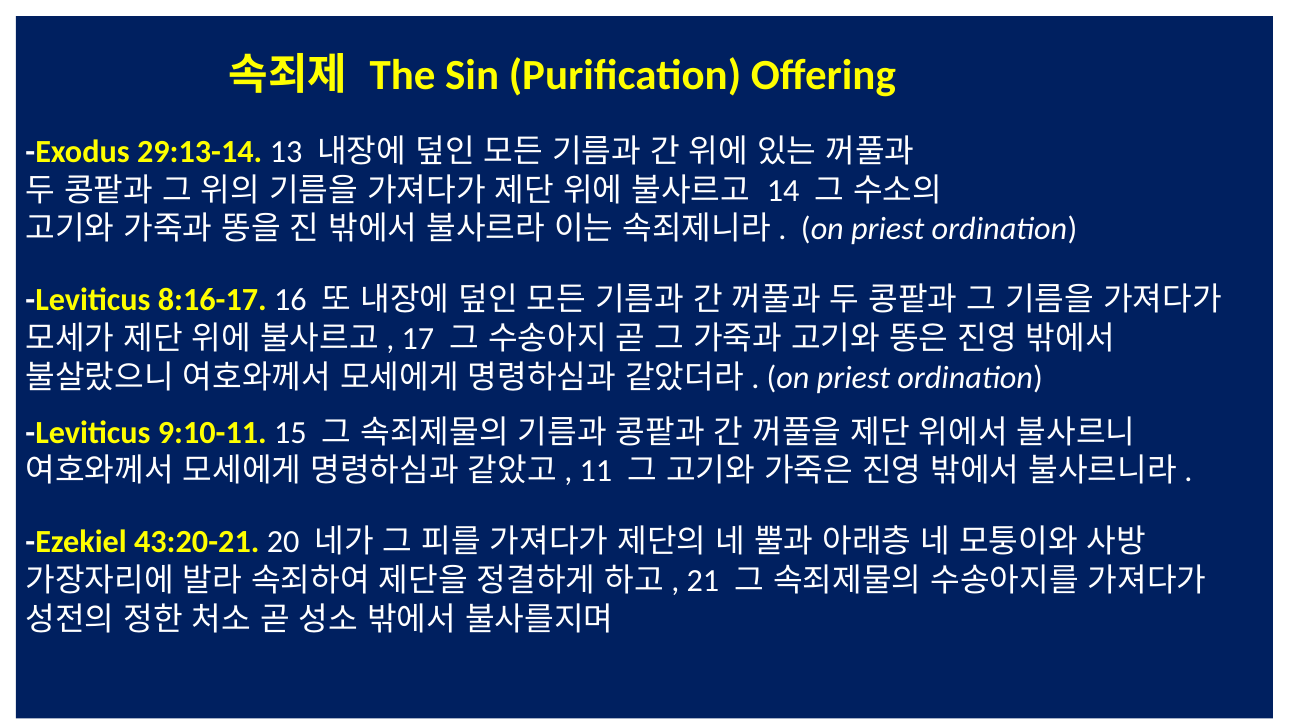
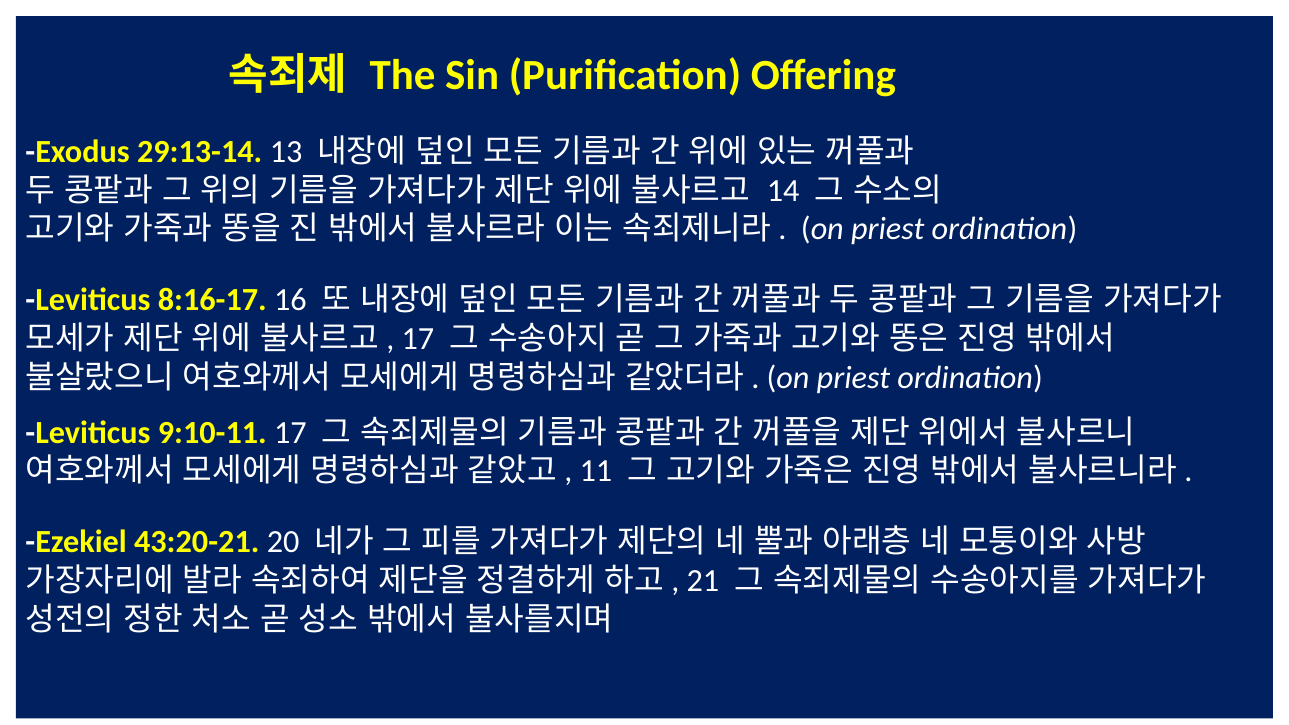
9:10-11 15: 15 -> 17
